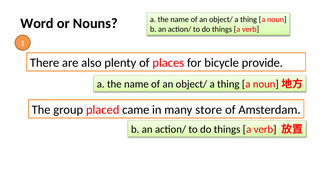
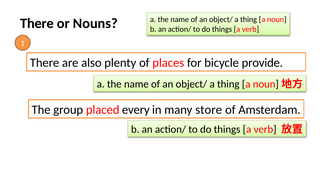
Word at (37, 23): Word -> There
came: came -> every
